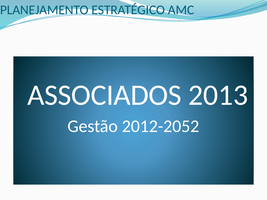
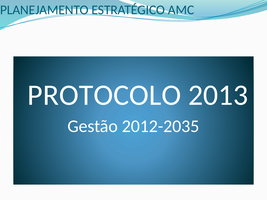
ASSOCIADOS: ASSOCIADOS -> PROTOCOLO
2012-2052: 2012-2052 -> 2012-2035
